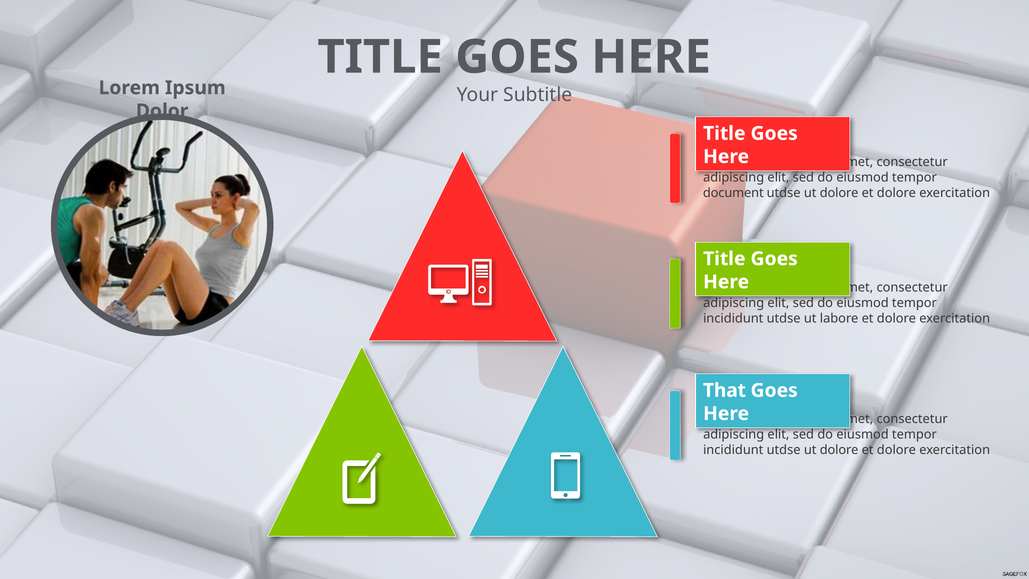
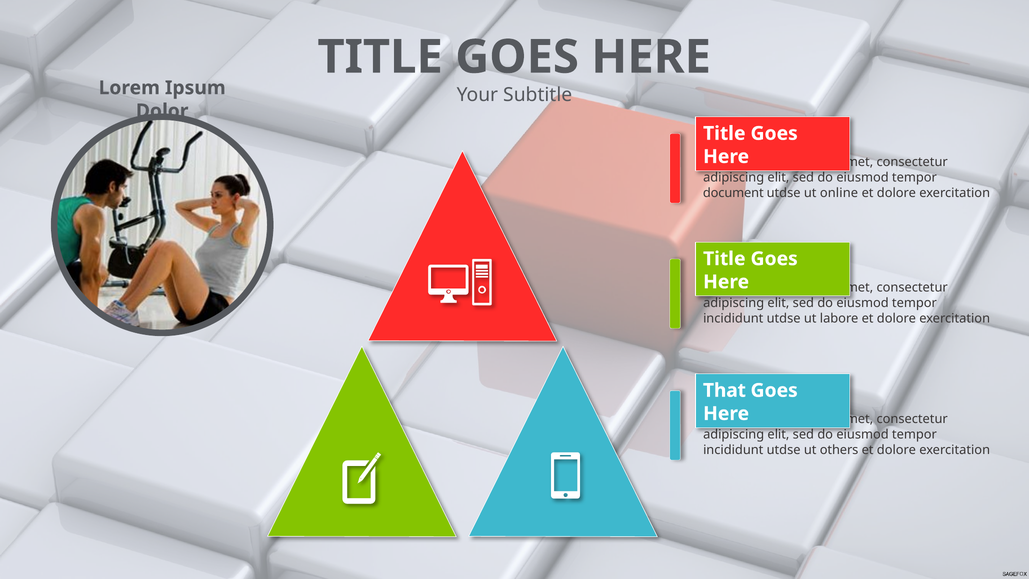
dolore at (839, 193): dolore -> online
incididunt utdse ut dolore: dolore -> others
